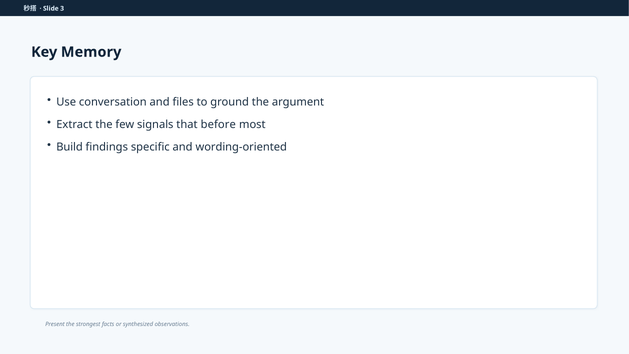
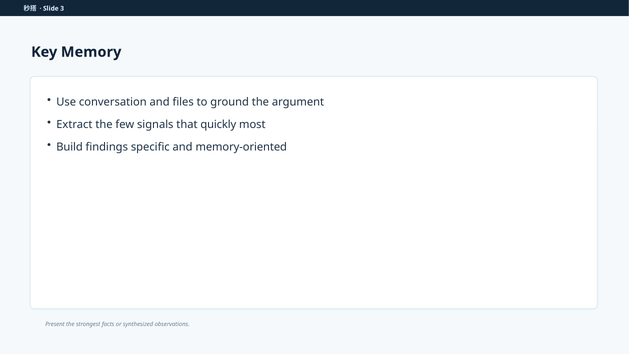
before: before -> quickly
wording-oriented: wording-oriented -> memory-oriented
